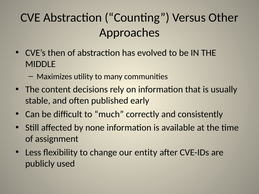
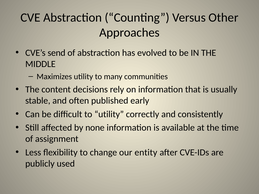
then: then -> send
to much: much -> utility
